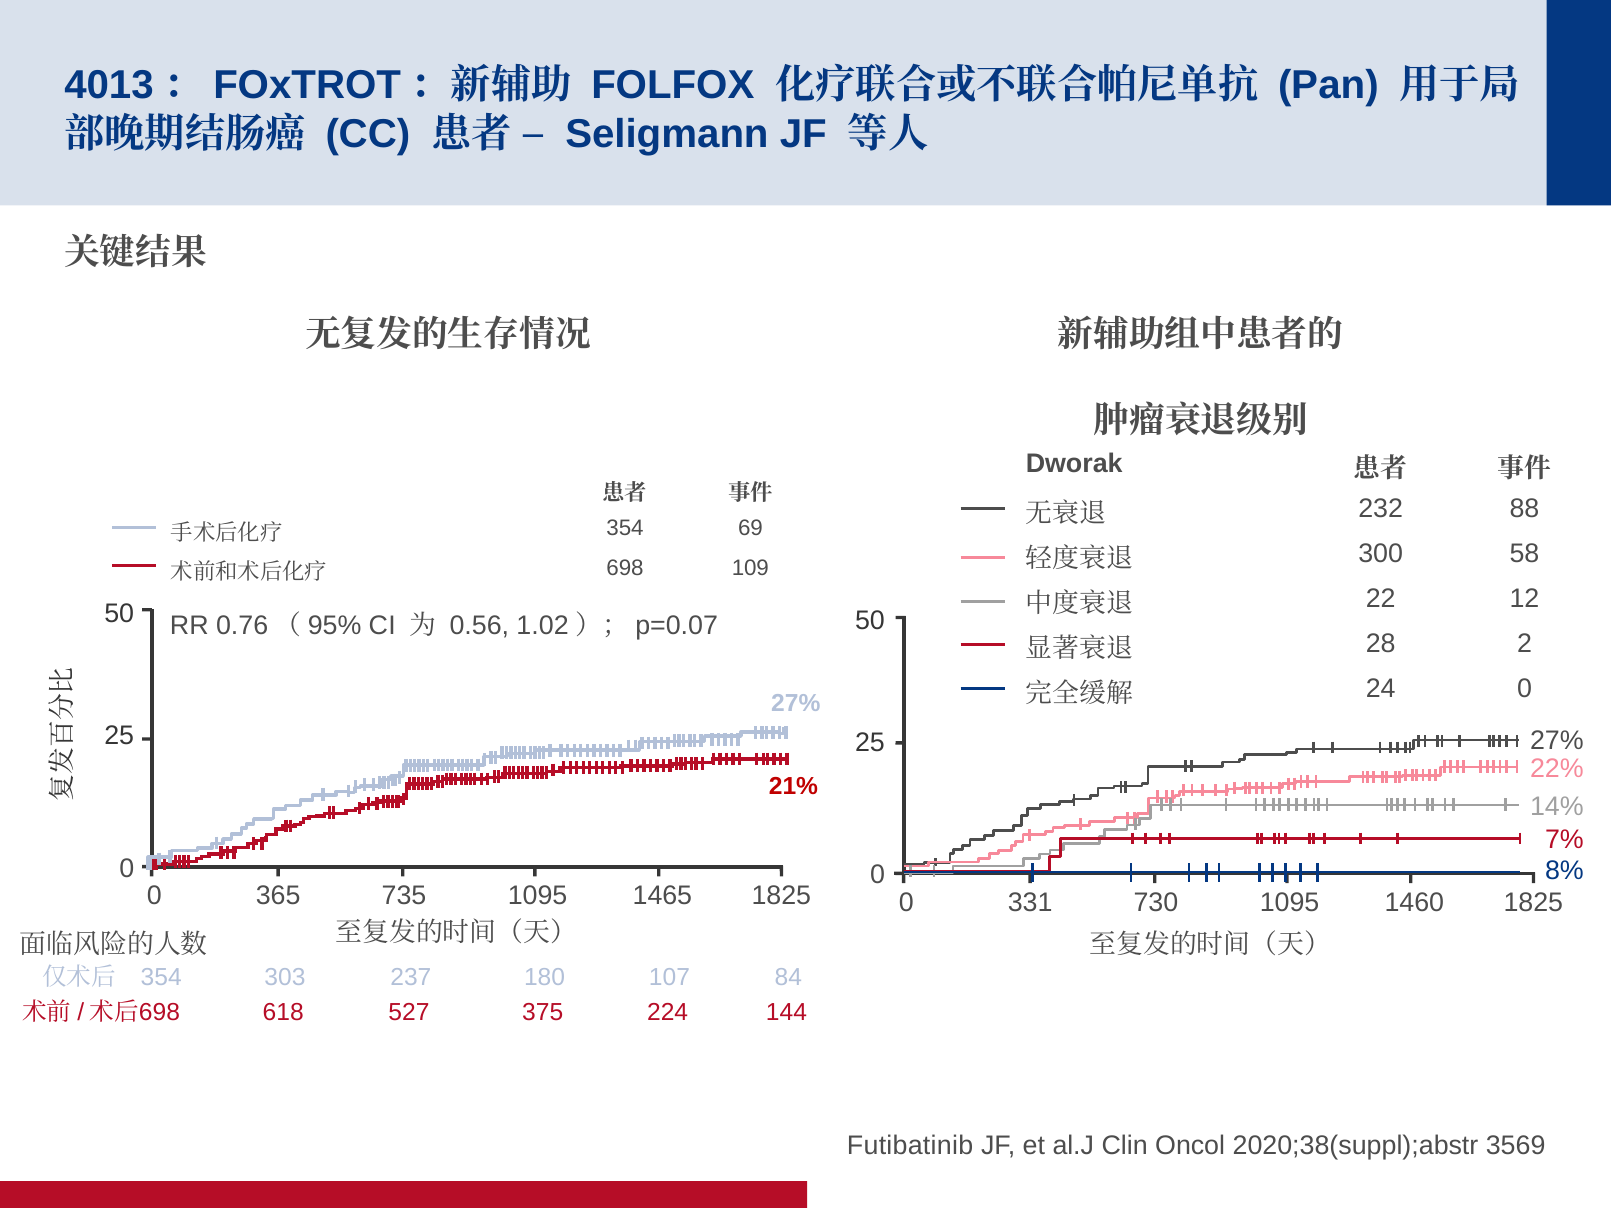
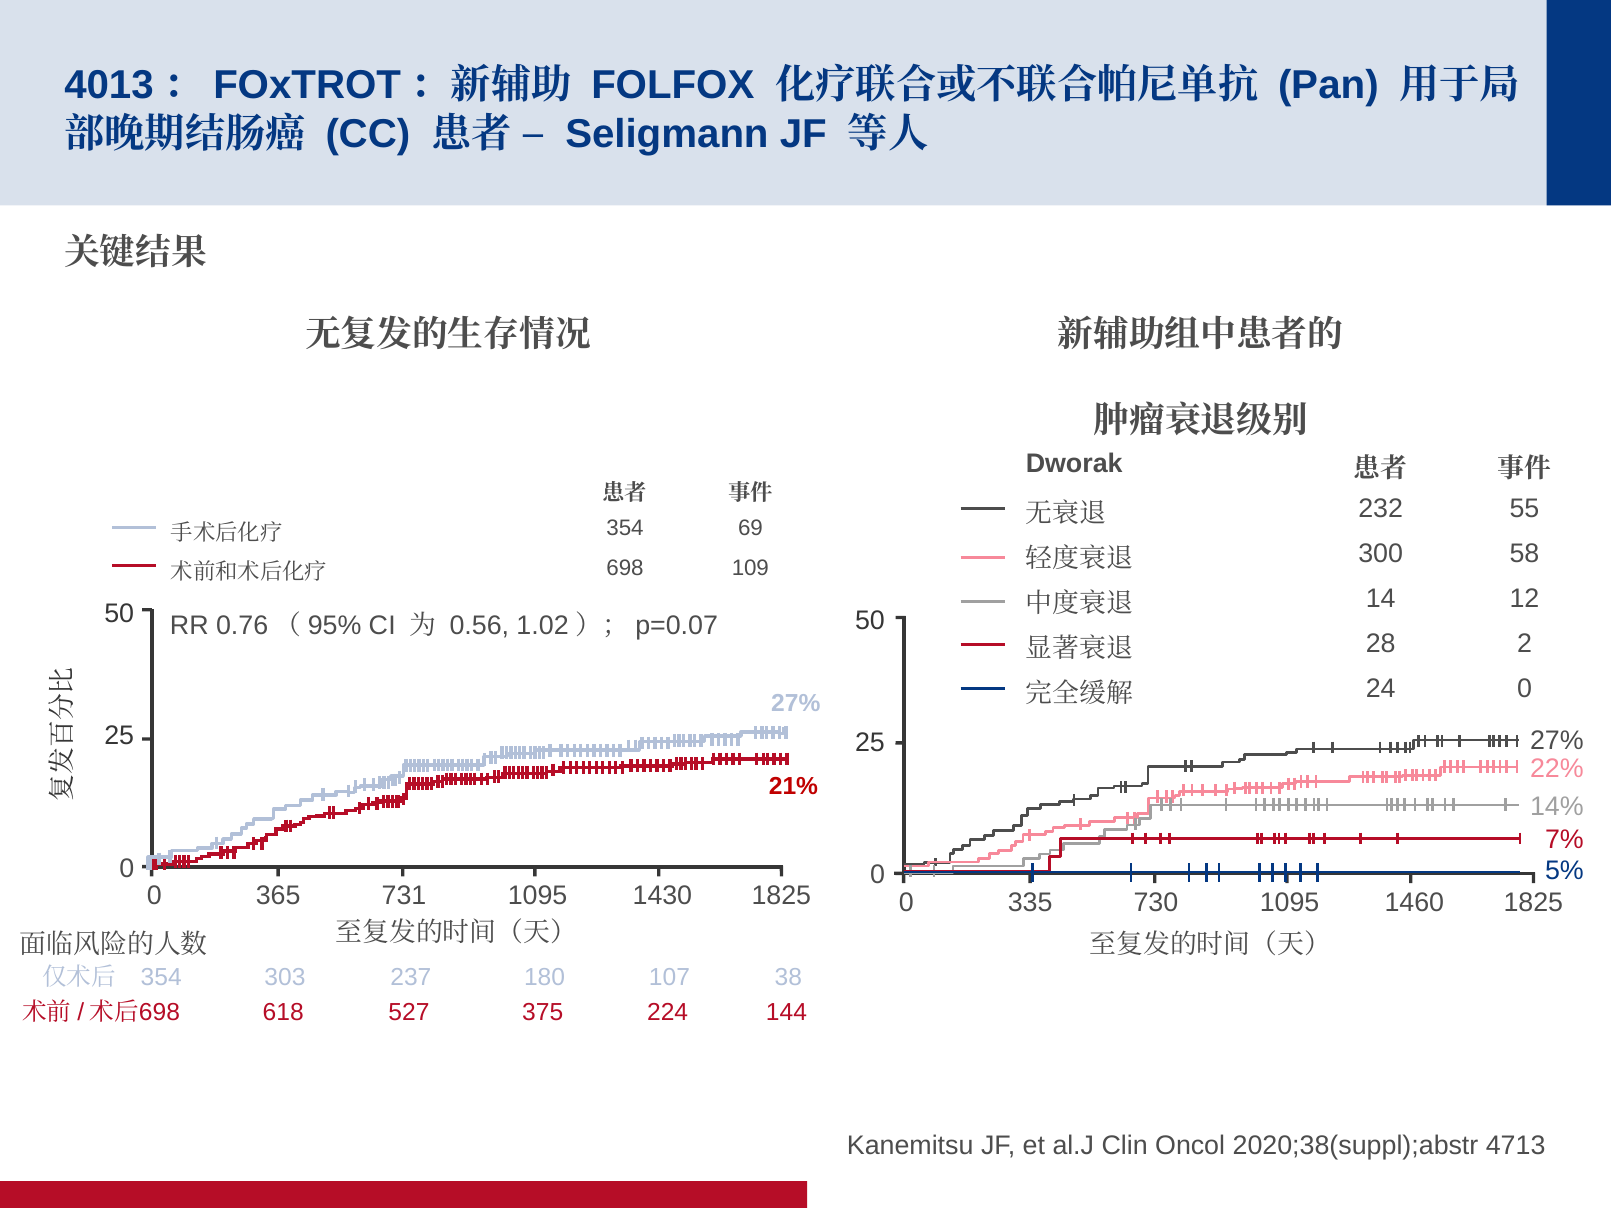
88: 88 -> 55
22: 22 -> 14
8%: 8% -> 5%
735: 735 -> 731
1465: 1465 -> 1430
331: 331 -> 335
84: 84 -> 38
Futibatinib: Futibatinib -> Kanemitsu
3569: 3569 -> 4713
